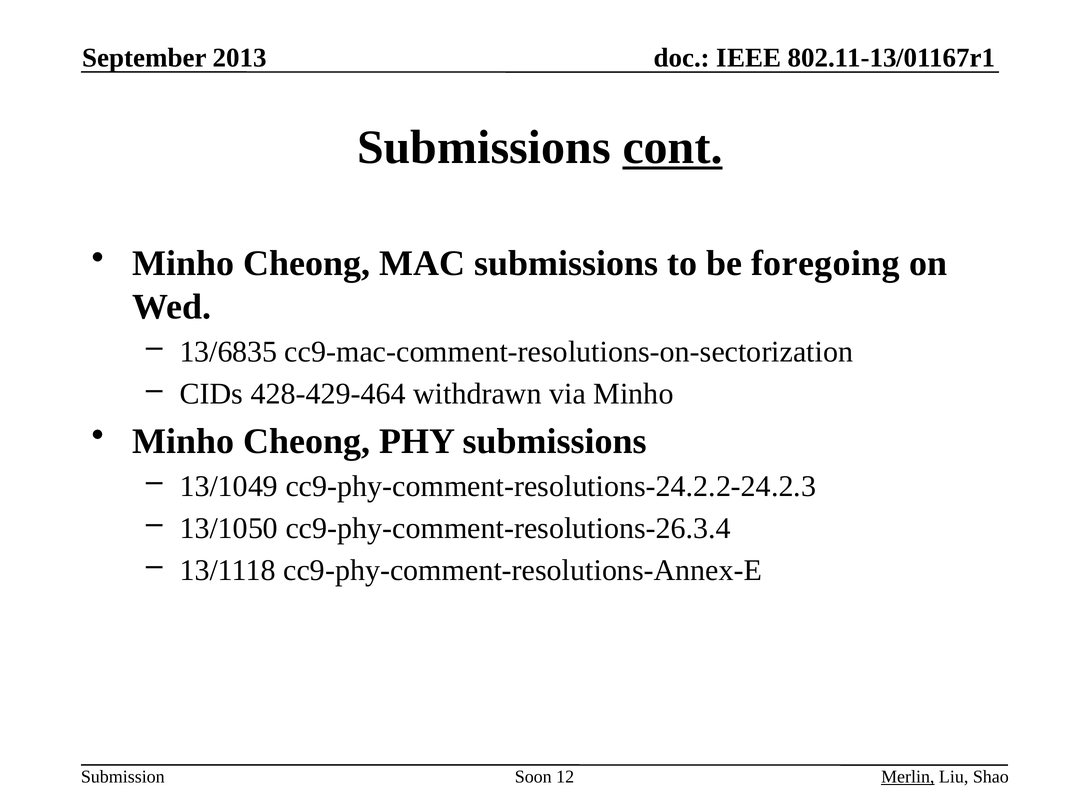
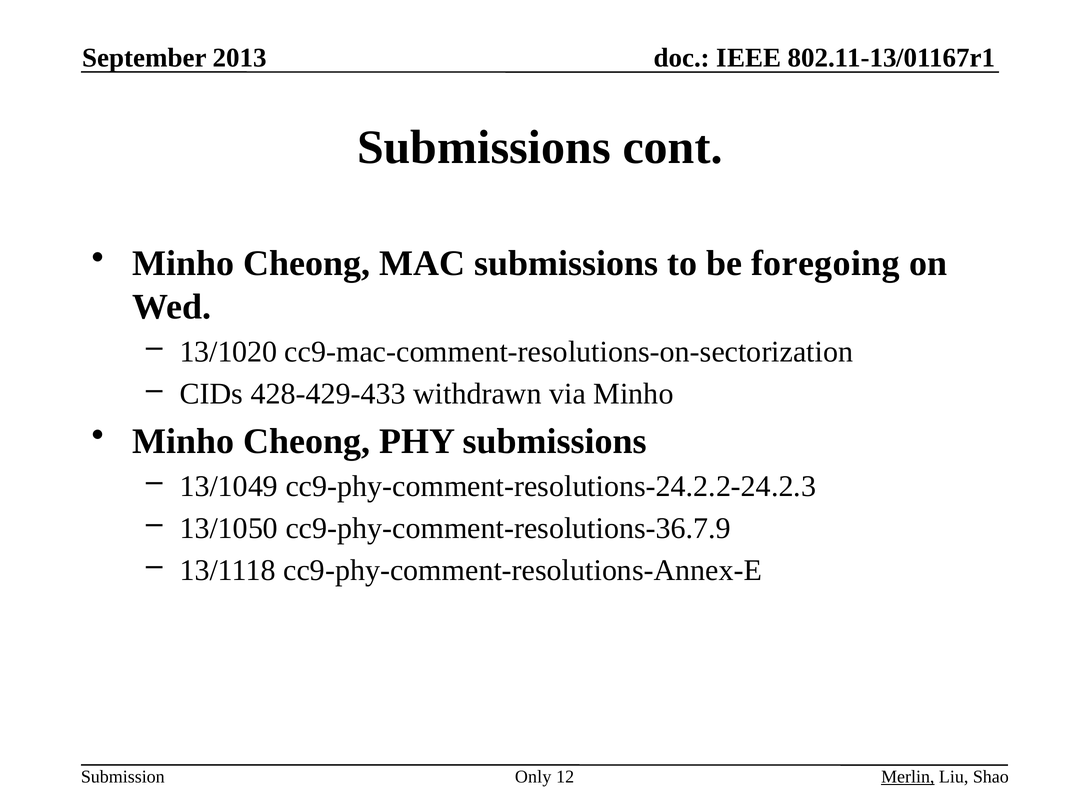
cont underline: present -> none
13/6835: 13/6835 -> 13/1020
428-429-464: 428-429-464 -> 428-429-433
cc9-phy-comment-resolutions-26.3.4: cc9-phy-comment-resolutions-26.3.4 -> cc9-phy-comment-resolutions-36.7.9
Soon: Soon -> Only
